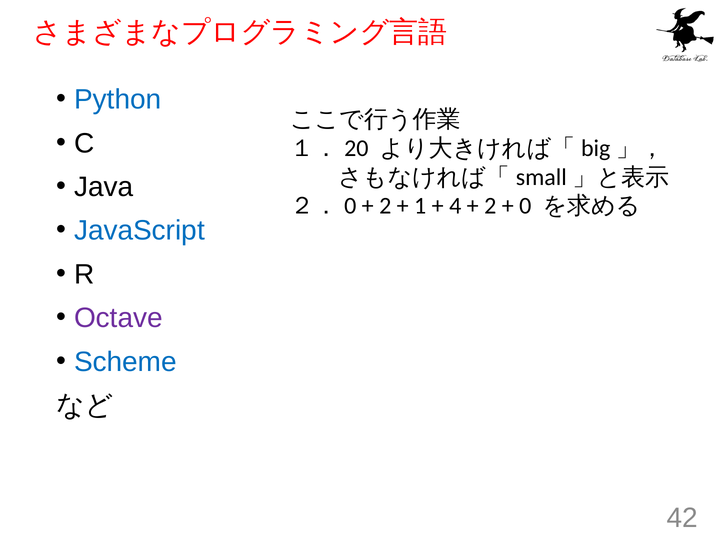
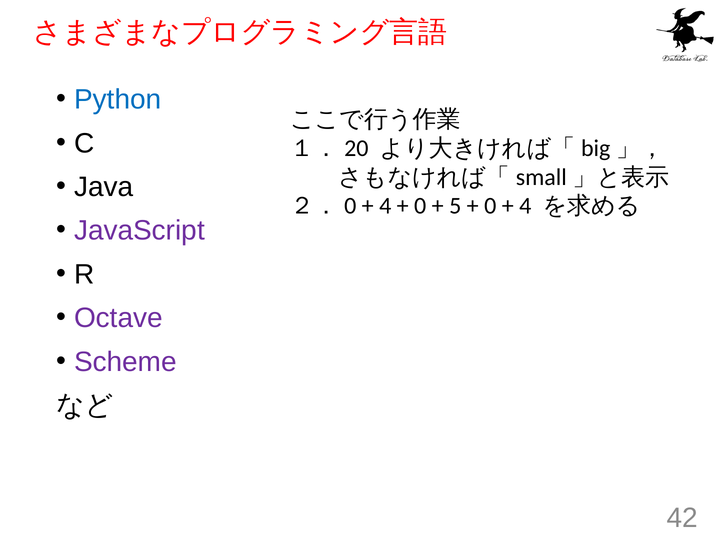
2 at (385, 206): 2 -> 4
1 at (420, 206): 1 -> 0
4: 4 -> 5
2 at (490, 206): 2 -> 0
0 at (525, 206): 0 -> 4
JavaScript colour: blue -> purple
Scheme colour: blue -> purple
